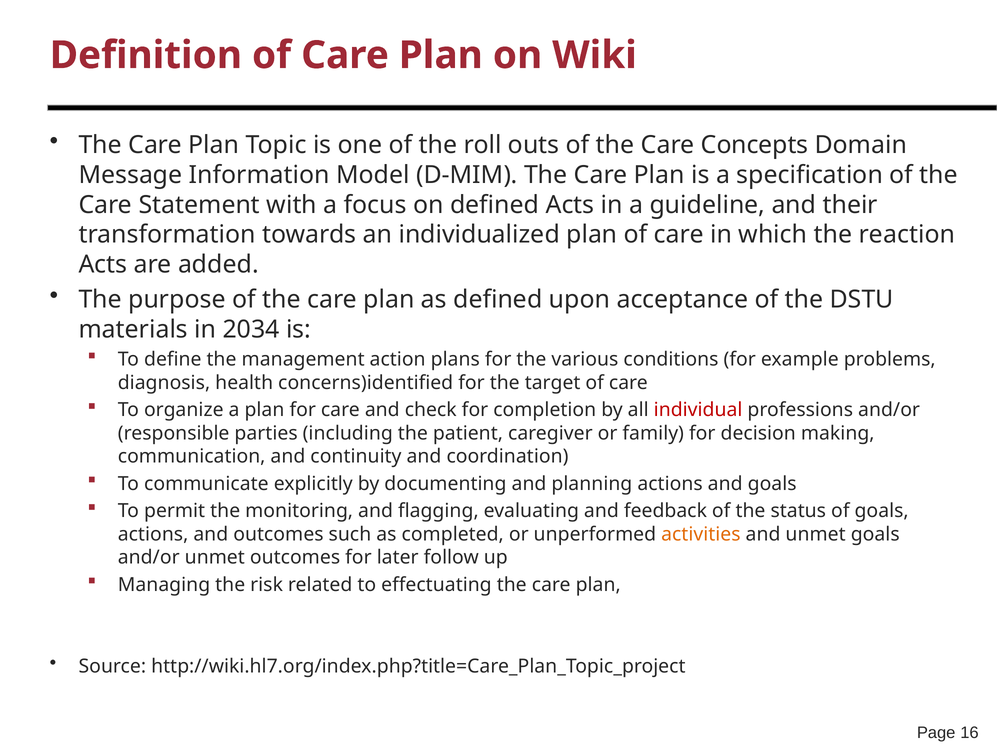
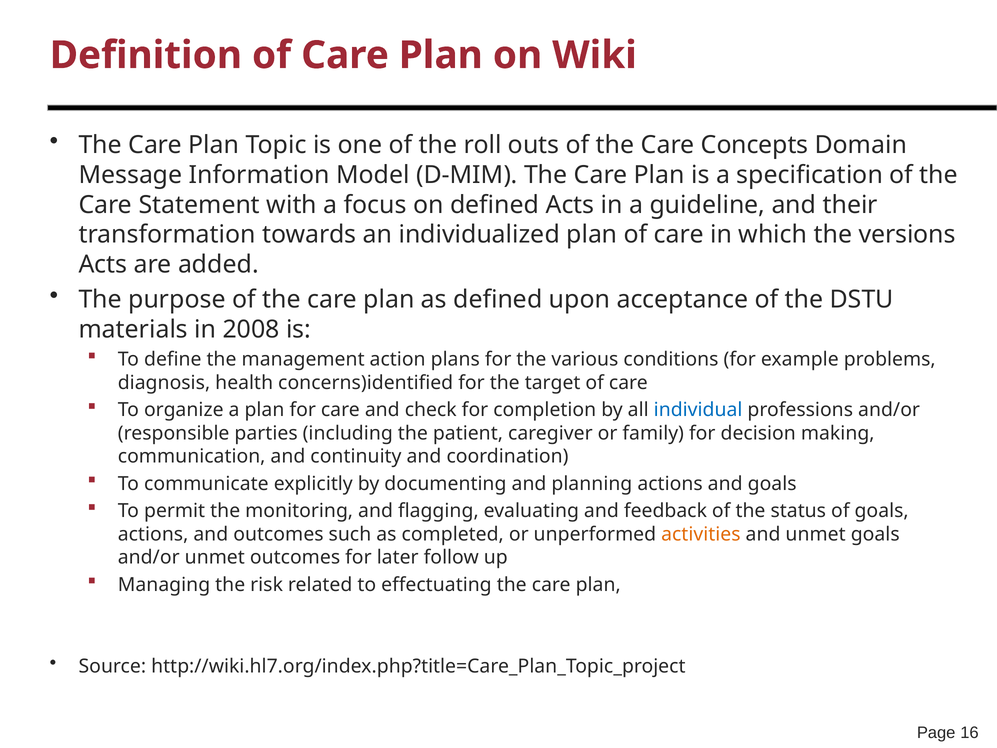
reaction: reaction -> versions
2034: 2034 -> 2008
individual colour: red -> blue
